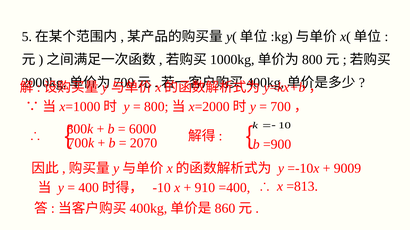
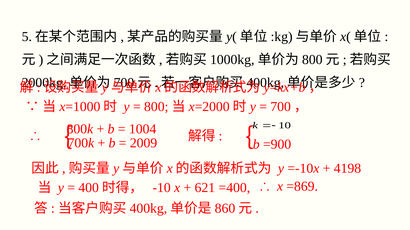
6000: 6000 -> 1004
2070: 2070 -> 2009
9009: 9009 -> 4198
910: 910 -> 621
=813: =813 -> =869
